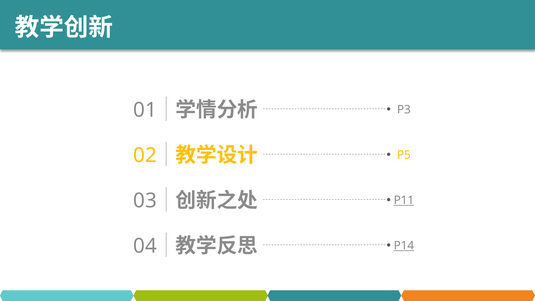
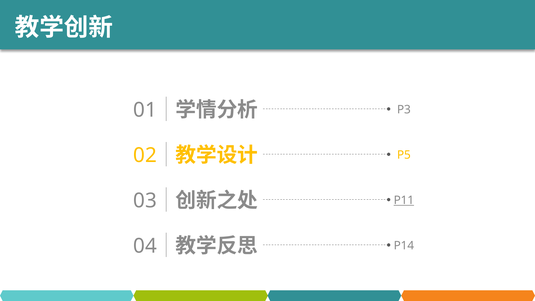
P14 underline: present -> none
